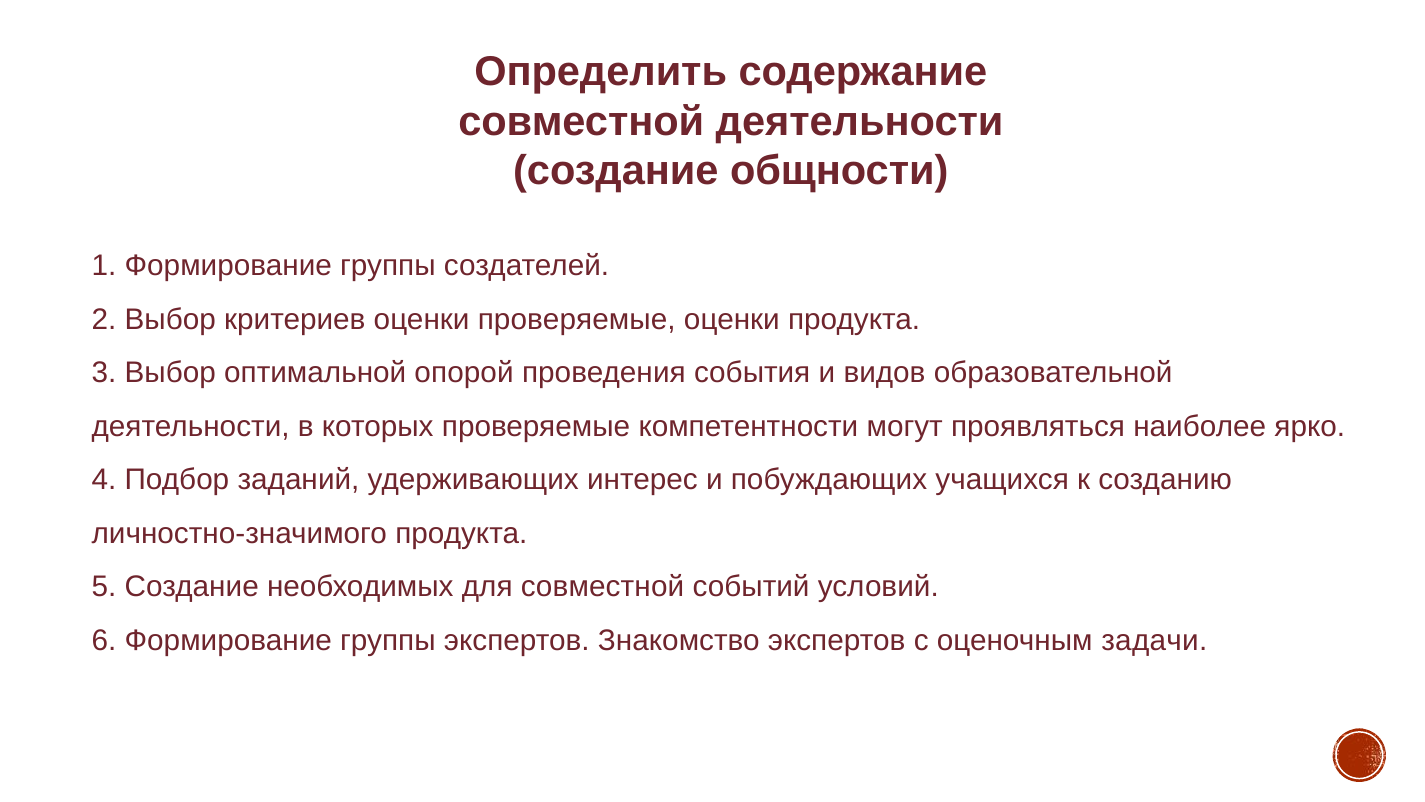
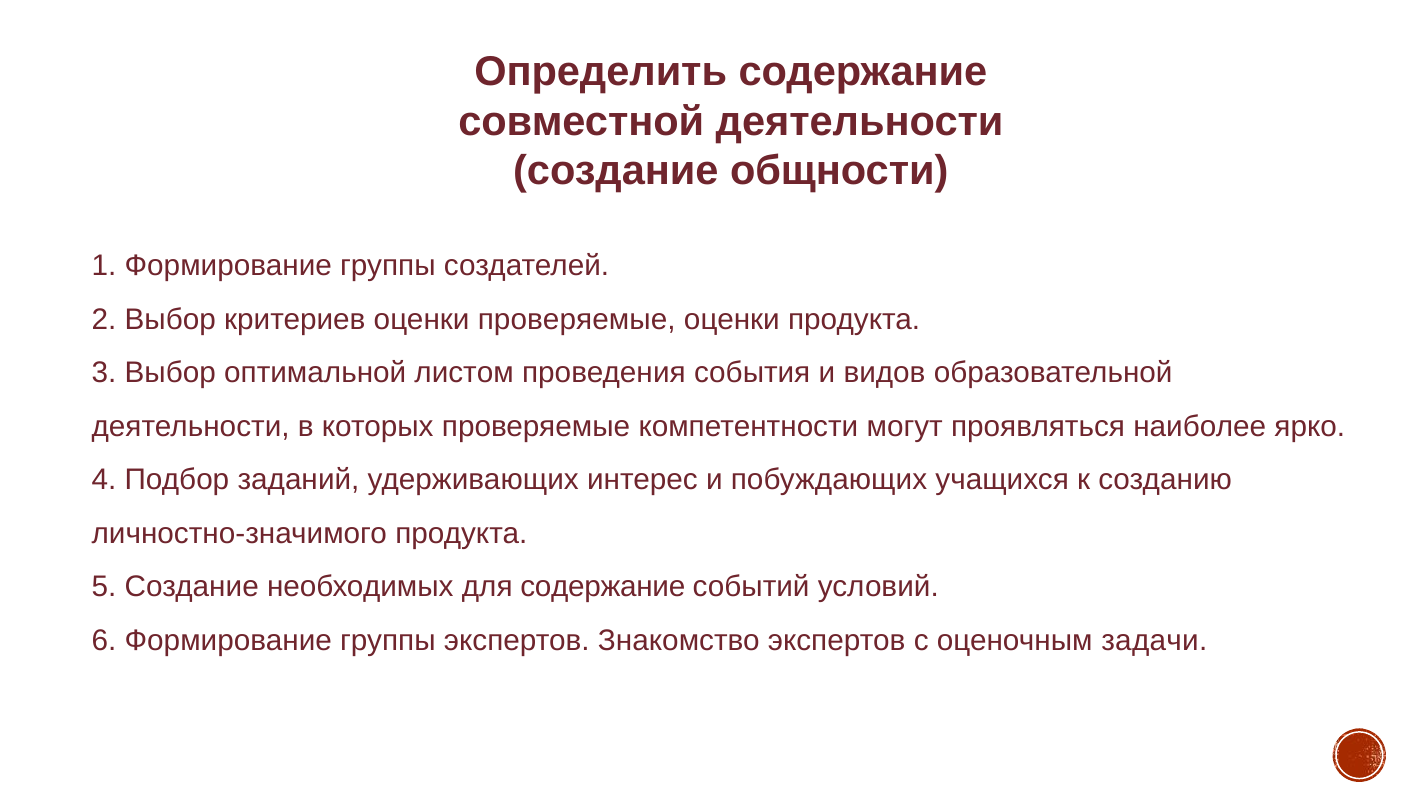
опорой: опорой -> листом
для совместной: совместной -> содержание
